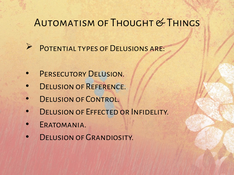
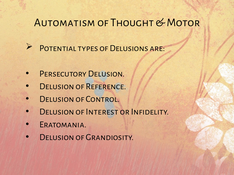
Things: Things -> Motor
Effected: Effected -> Interest
